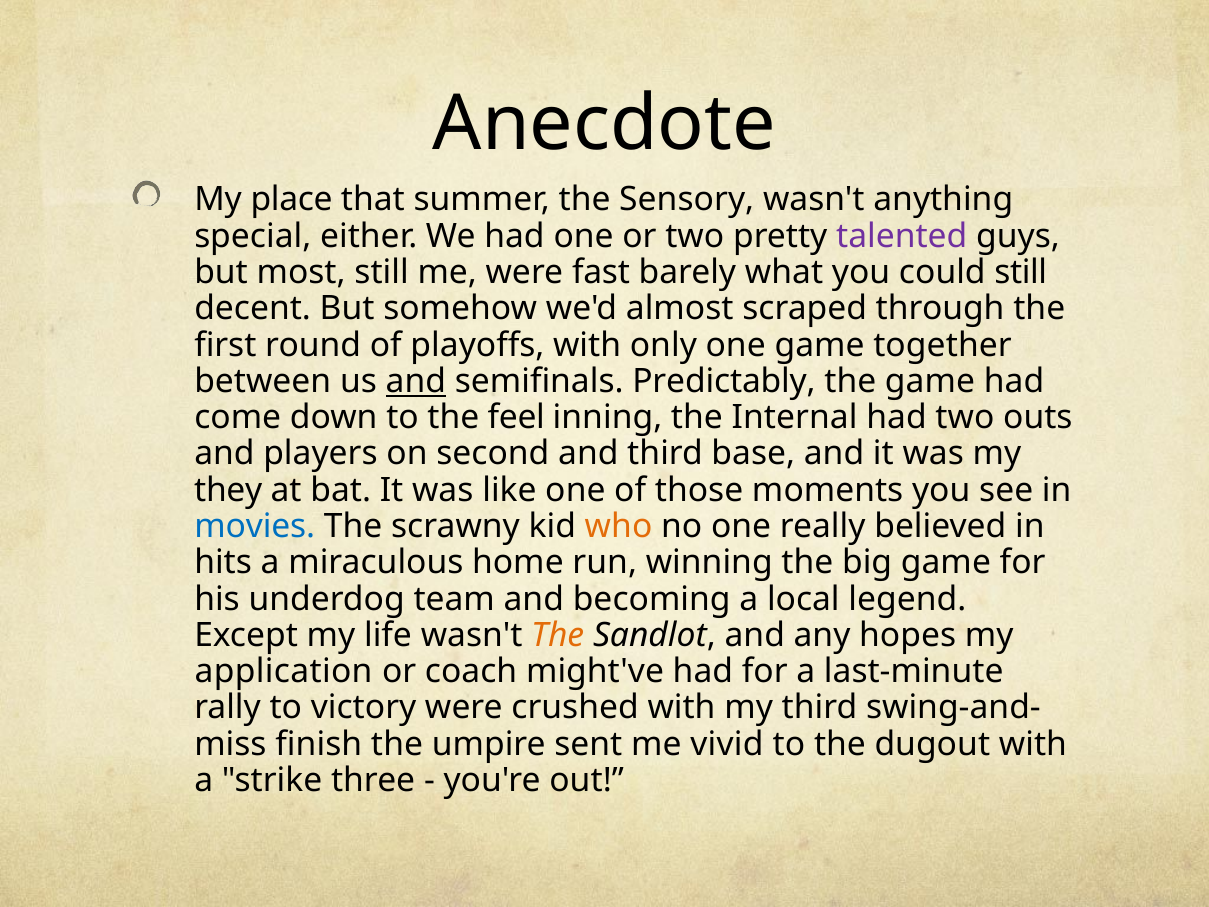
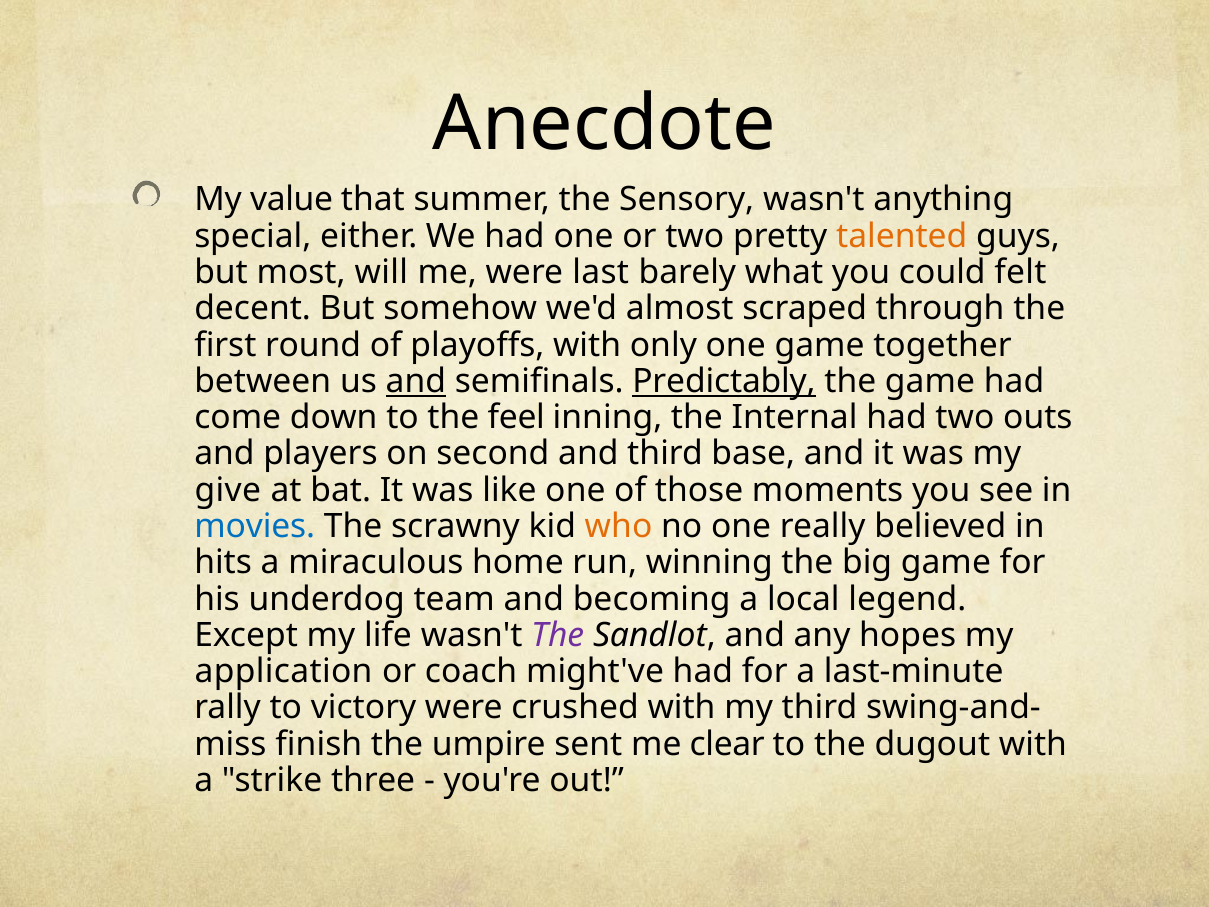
place: place -> value
talented colour: purple -> orange
most still: still -> will
fast: fast -> last
could still: still -> felt
Predictably underline: none -> present
they: they -> give
The at (558, 635) colour: orange -> purple
vivid: vivid -> clear
